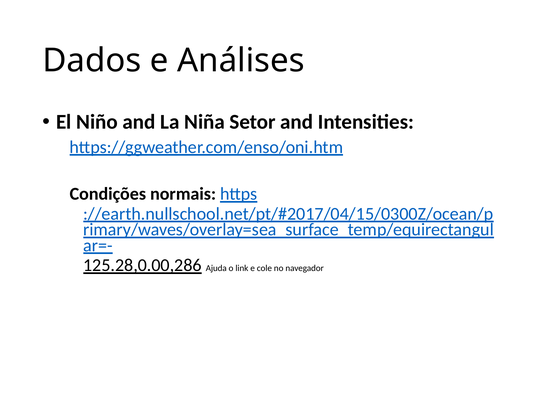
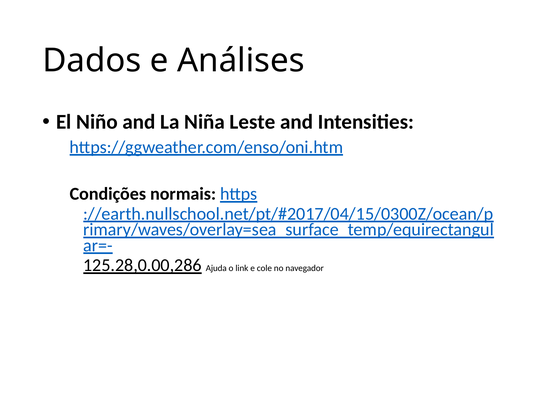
Setor: Setor -> Leste
